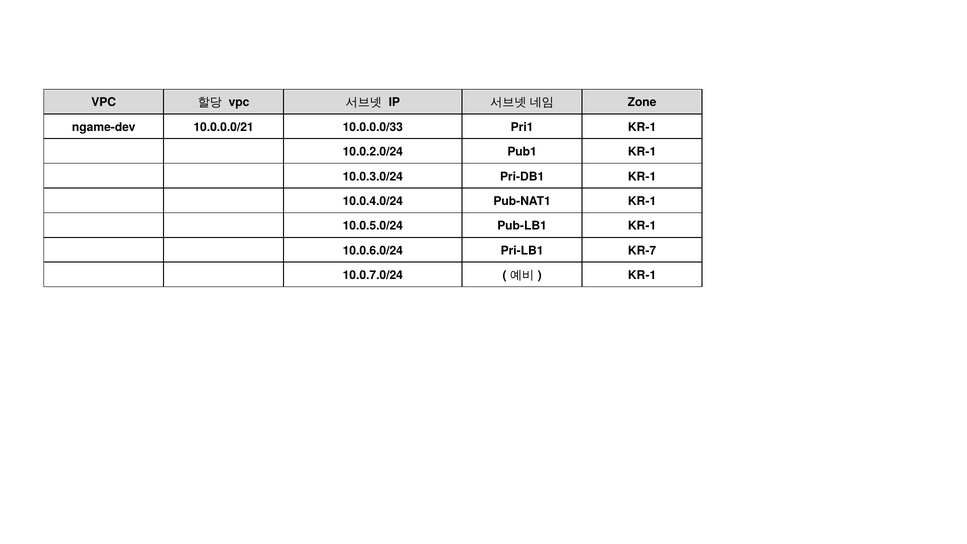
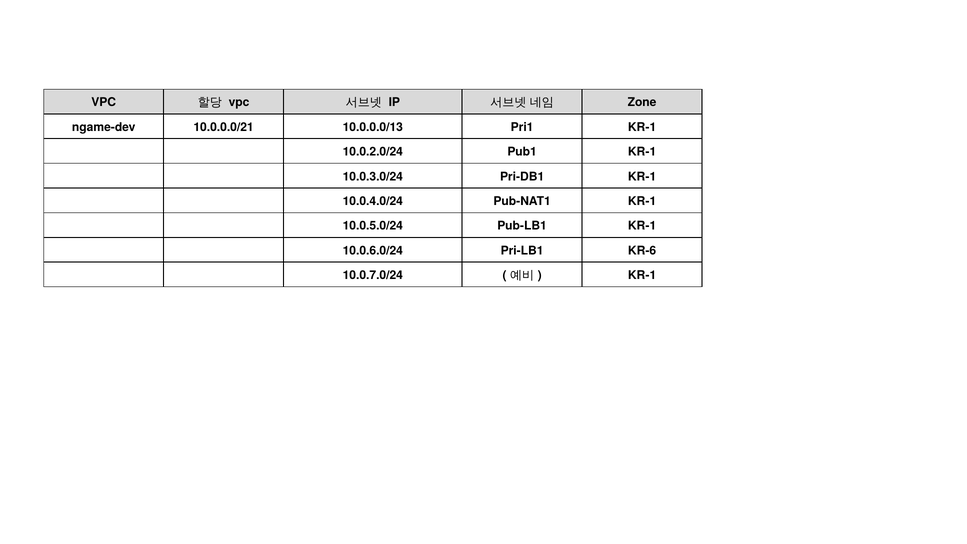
10.0.0.0/33: 10.0.0.0/33 -> 10.0.0.0/13
KR-7: KR-7 -> KR-6
